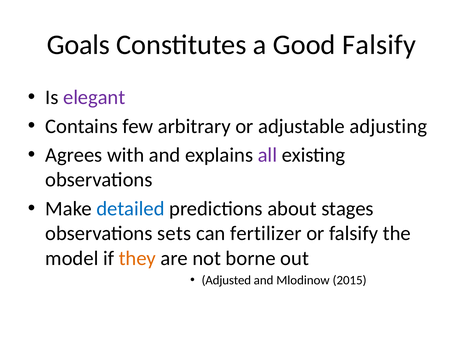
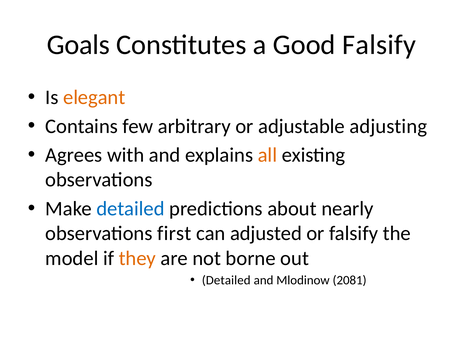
elegant colour: purple -> orange
all colour: purple -> orange
stages: stages -> nearly
sets: sets -> first
fertilizer: fertilizer -> adjusted
Adjusted at (226, 280): Adjusted -> Detailed
2015: 2015 -> 2081
